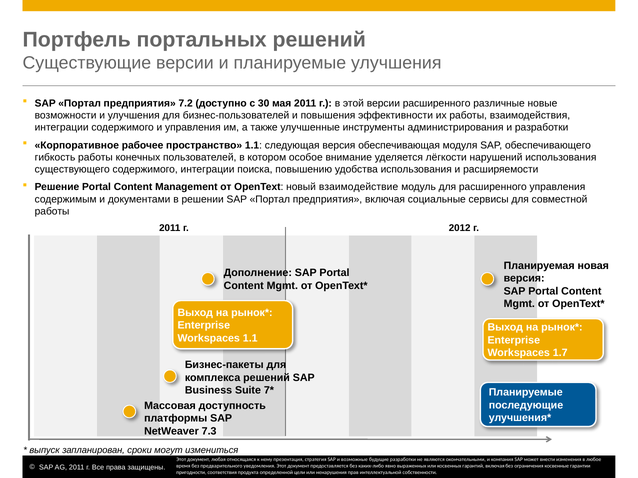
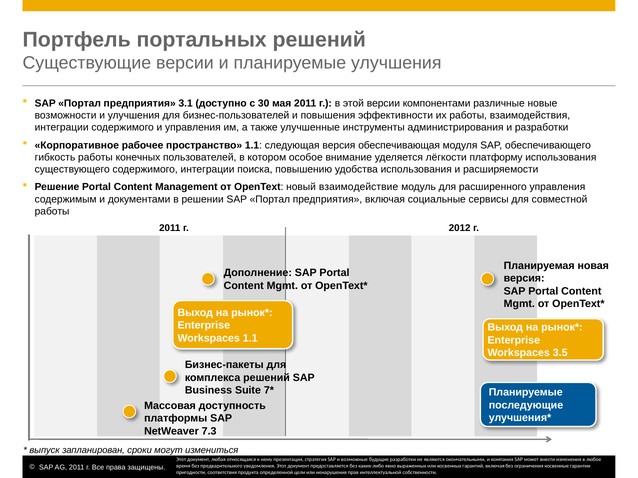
7.2: 7.2 -> 3.1
версии расширенного: расширенного -> компонентами
нарушений: нарушений -> платформу
1.7: 1.7 -> 3.5
